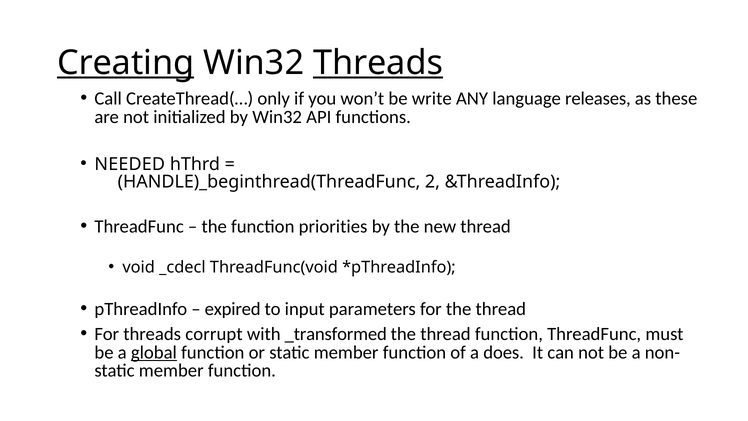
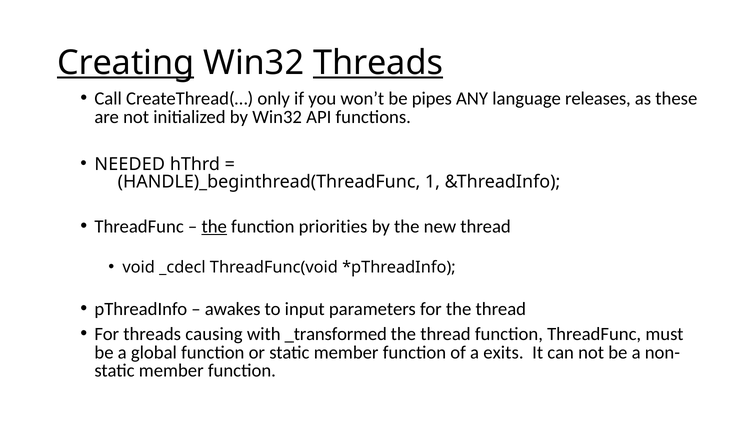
write: write -> pipes
2: 2 -> 1
the at (214, 226) underline: none -> present
expired: expired -> awakes
corrupt: corrupt -> causing
global underline: present -> none
does: does -> exits
